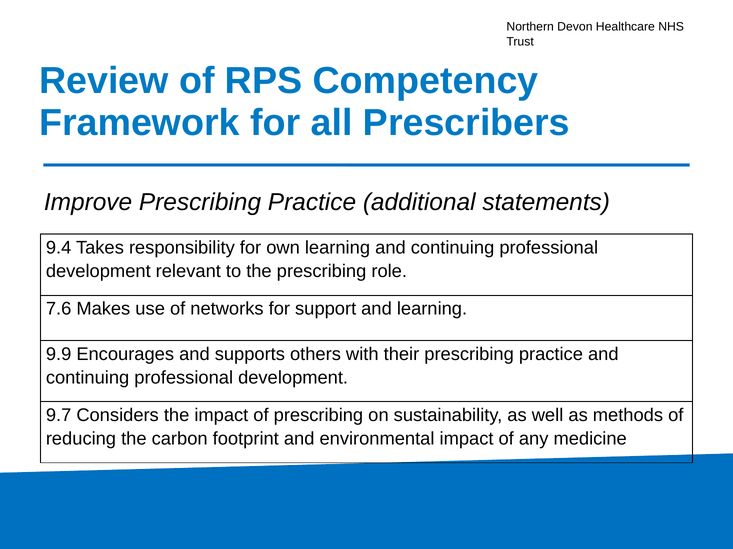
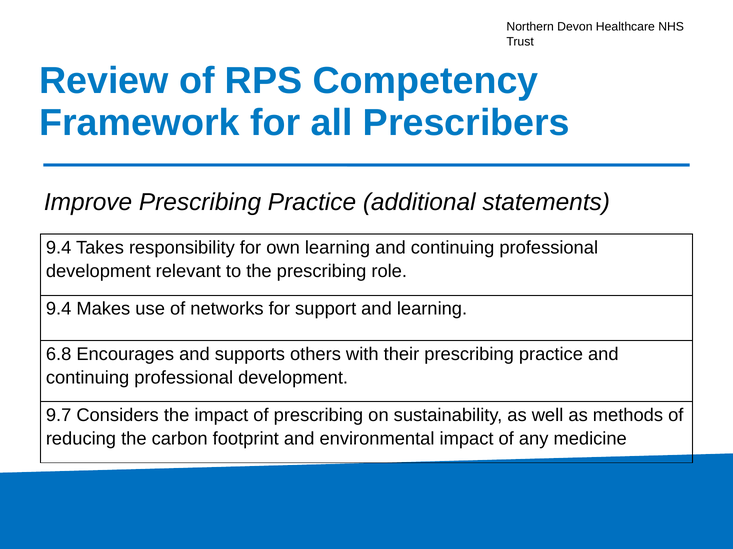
7.6 at (59, 309): 7.6 -> 9.4
9.9: 9.9 -> 6.8
